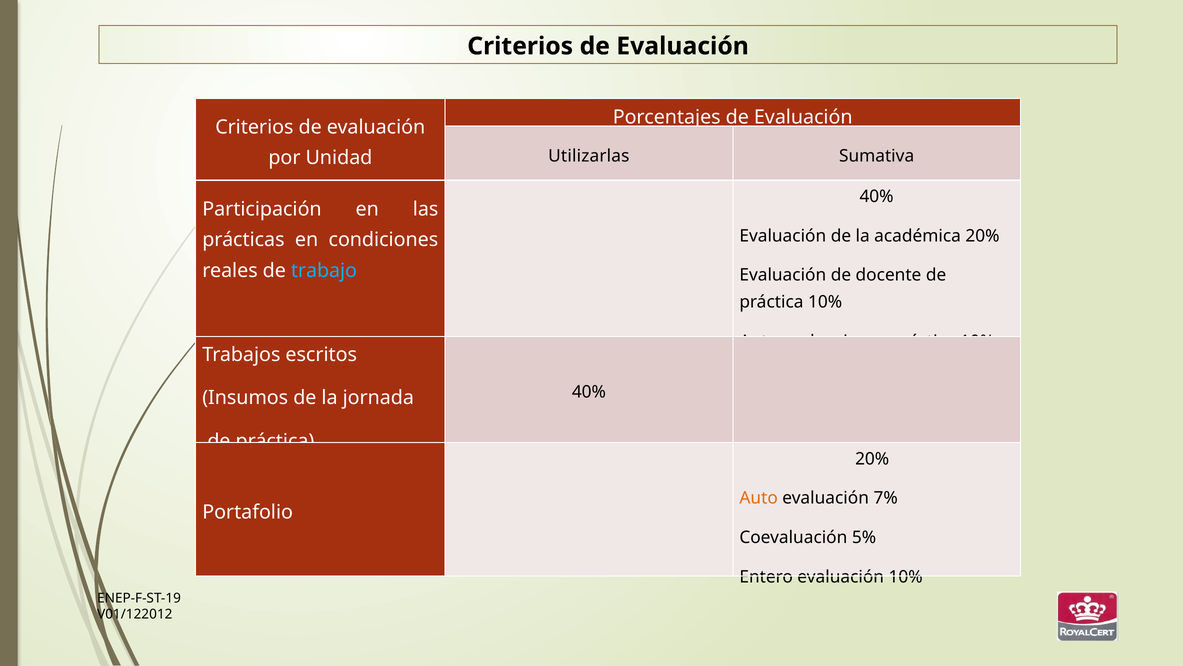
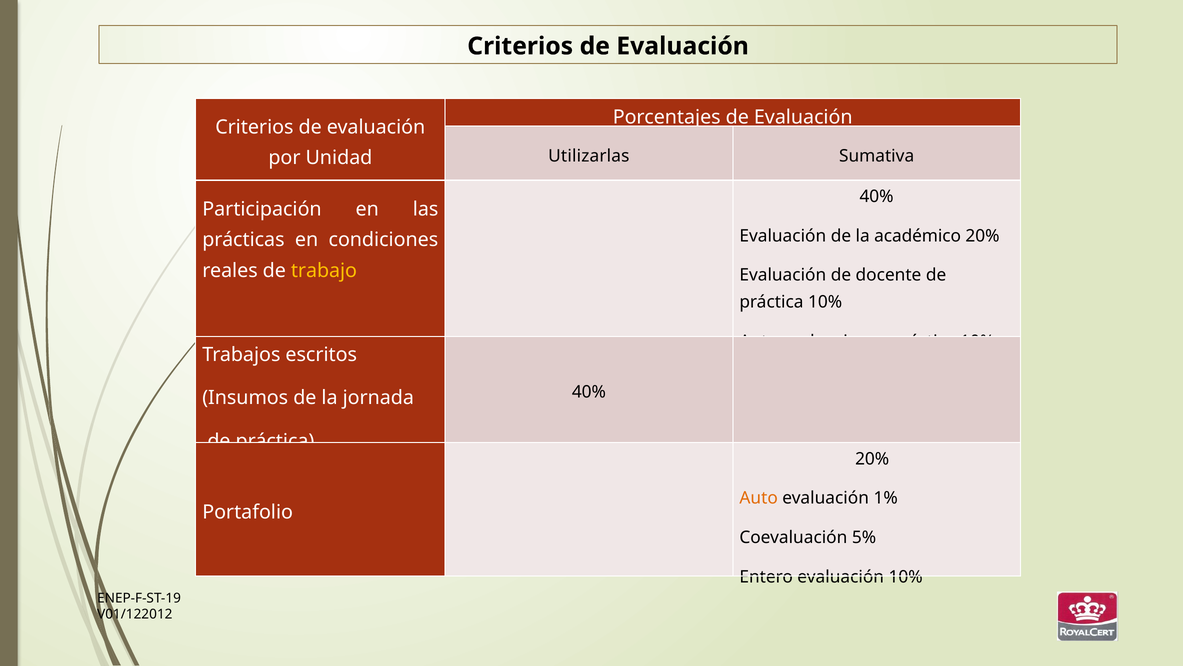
académica: académica -> académico
trabajo colour: light blue -> yellow
7%: 7% -> 1%
